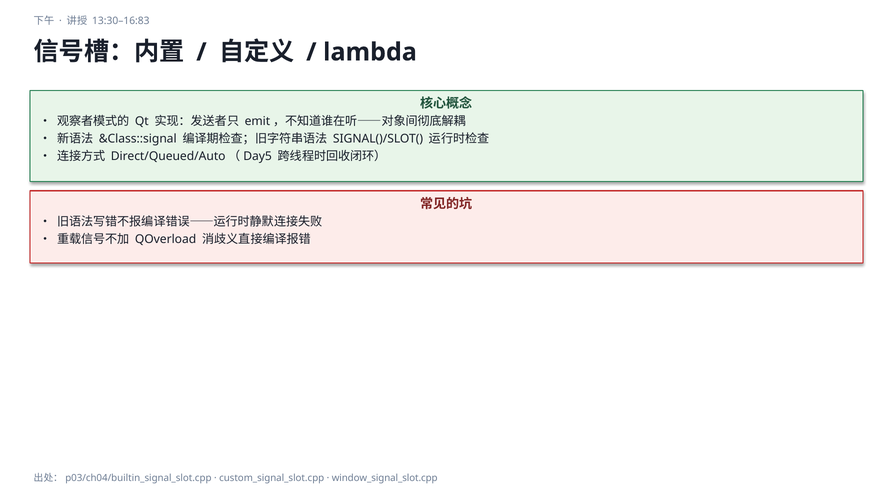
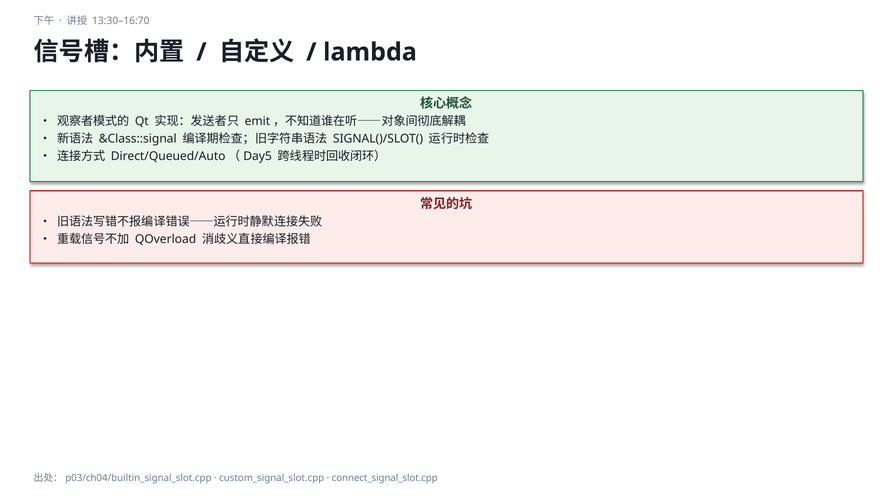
13:30–16:83: 13:30–16:83 -> 13:30–16:70
window_signal_slot.cpp: window_signal_slot.cpp -> connect_signal_slot.cpp
